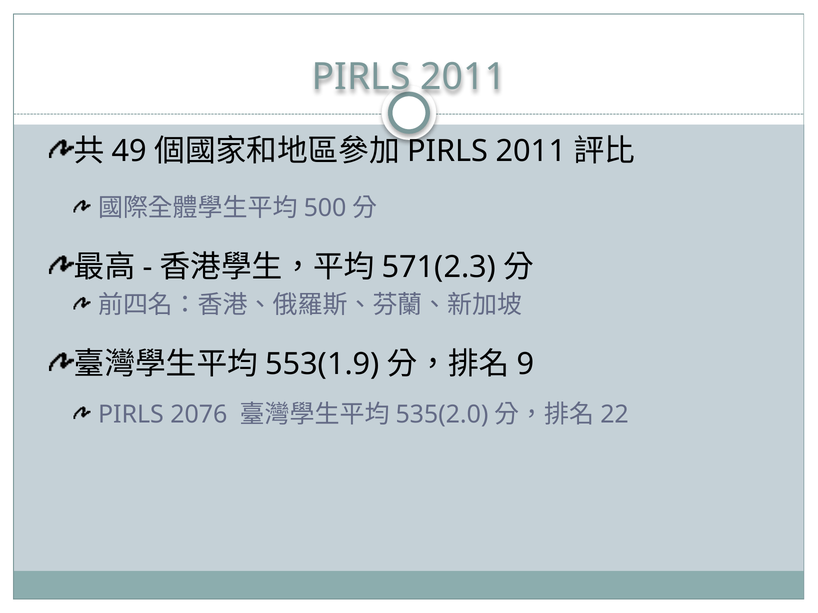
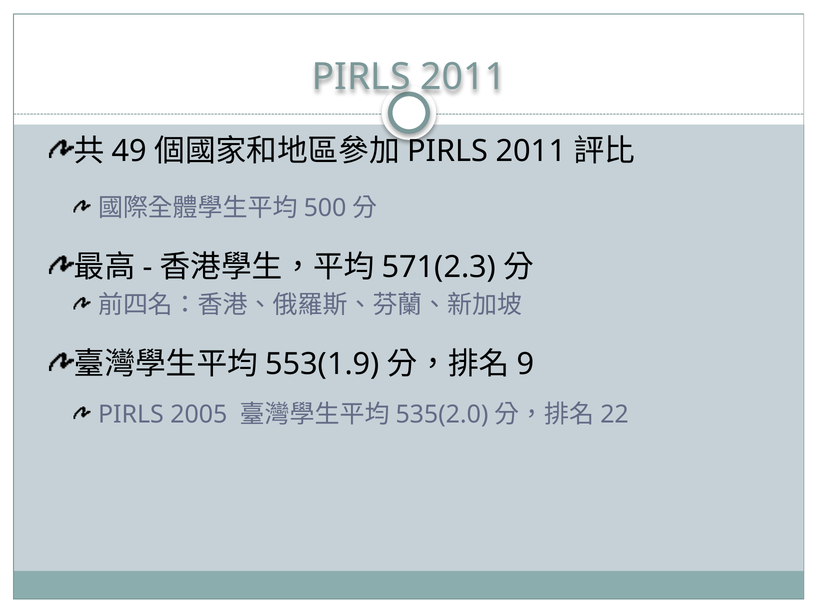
2076: 2076 -> 2005
